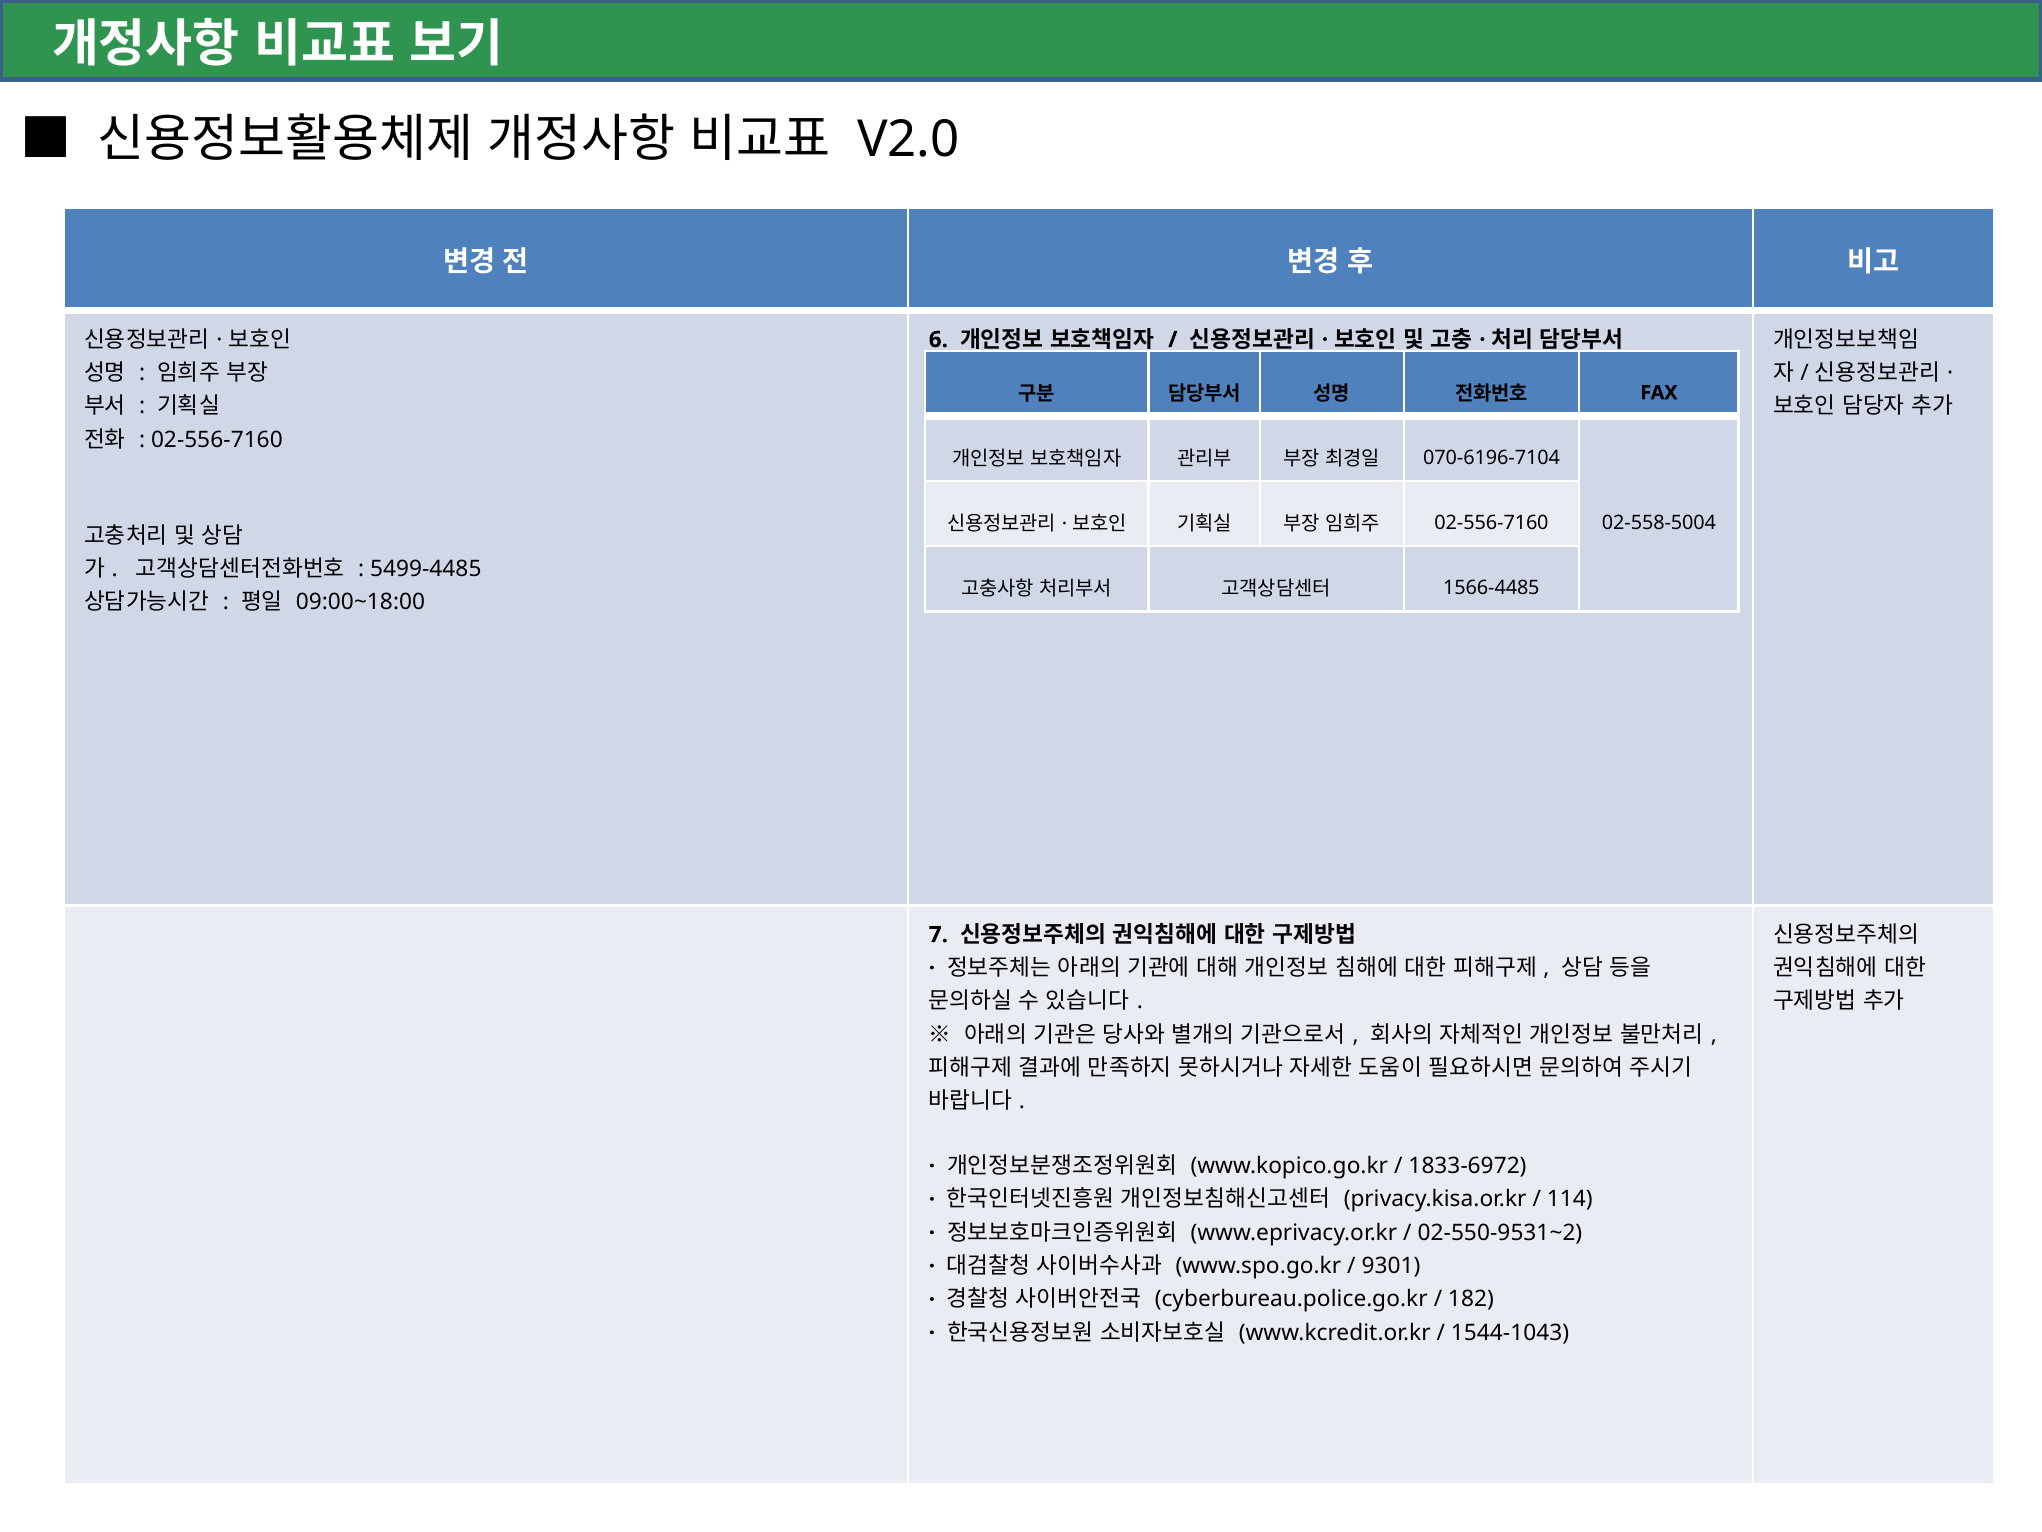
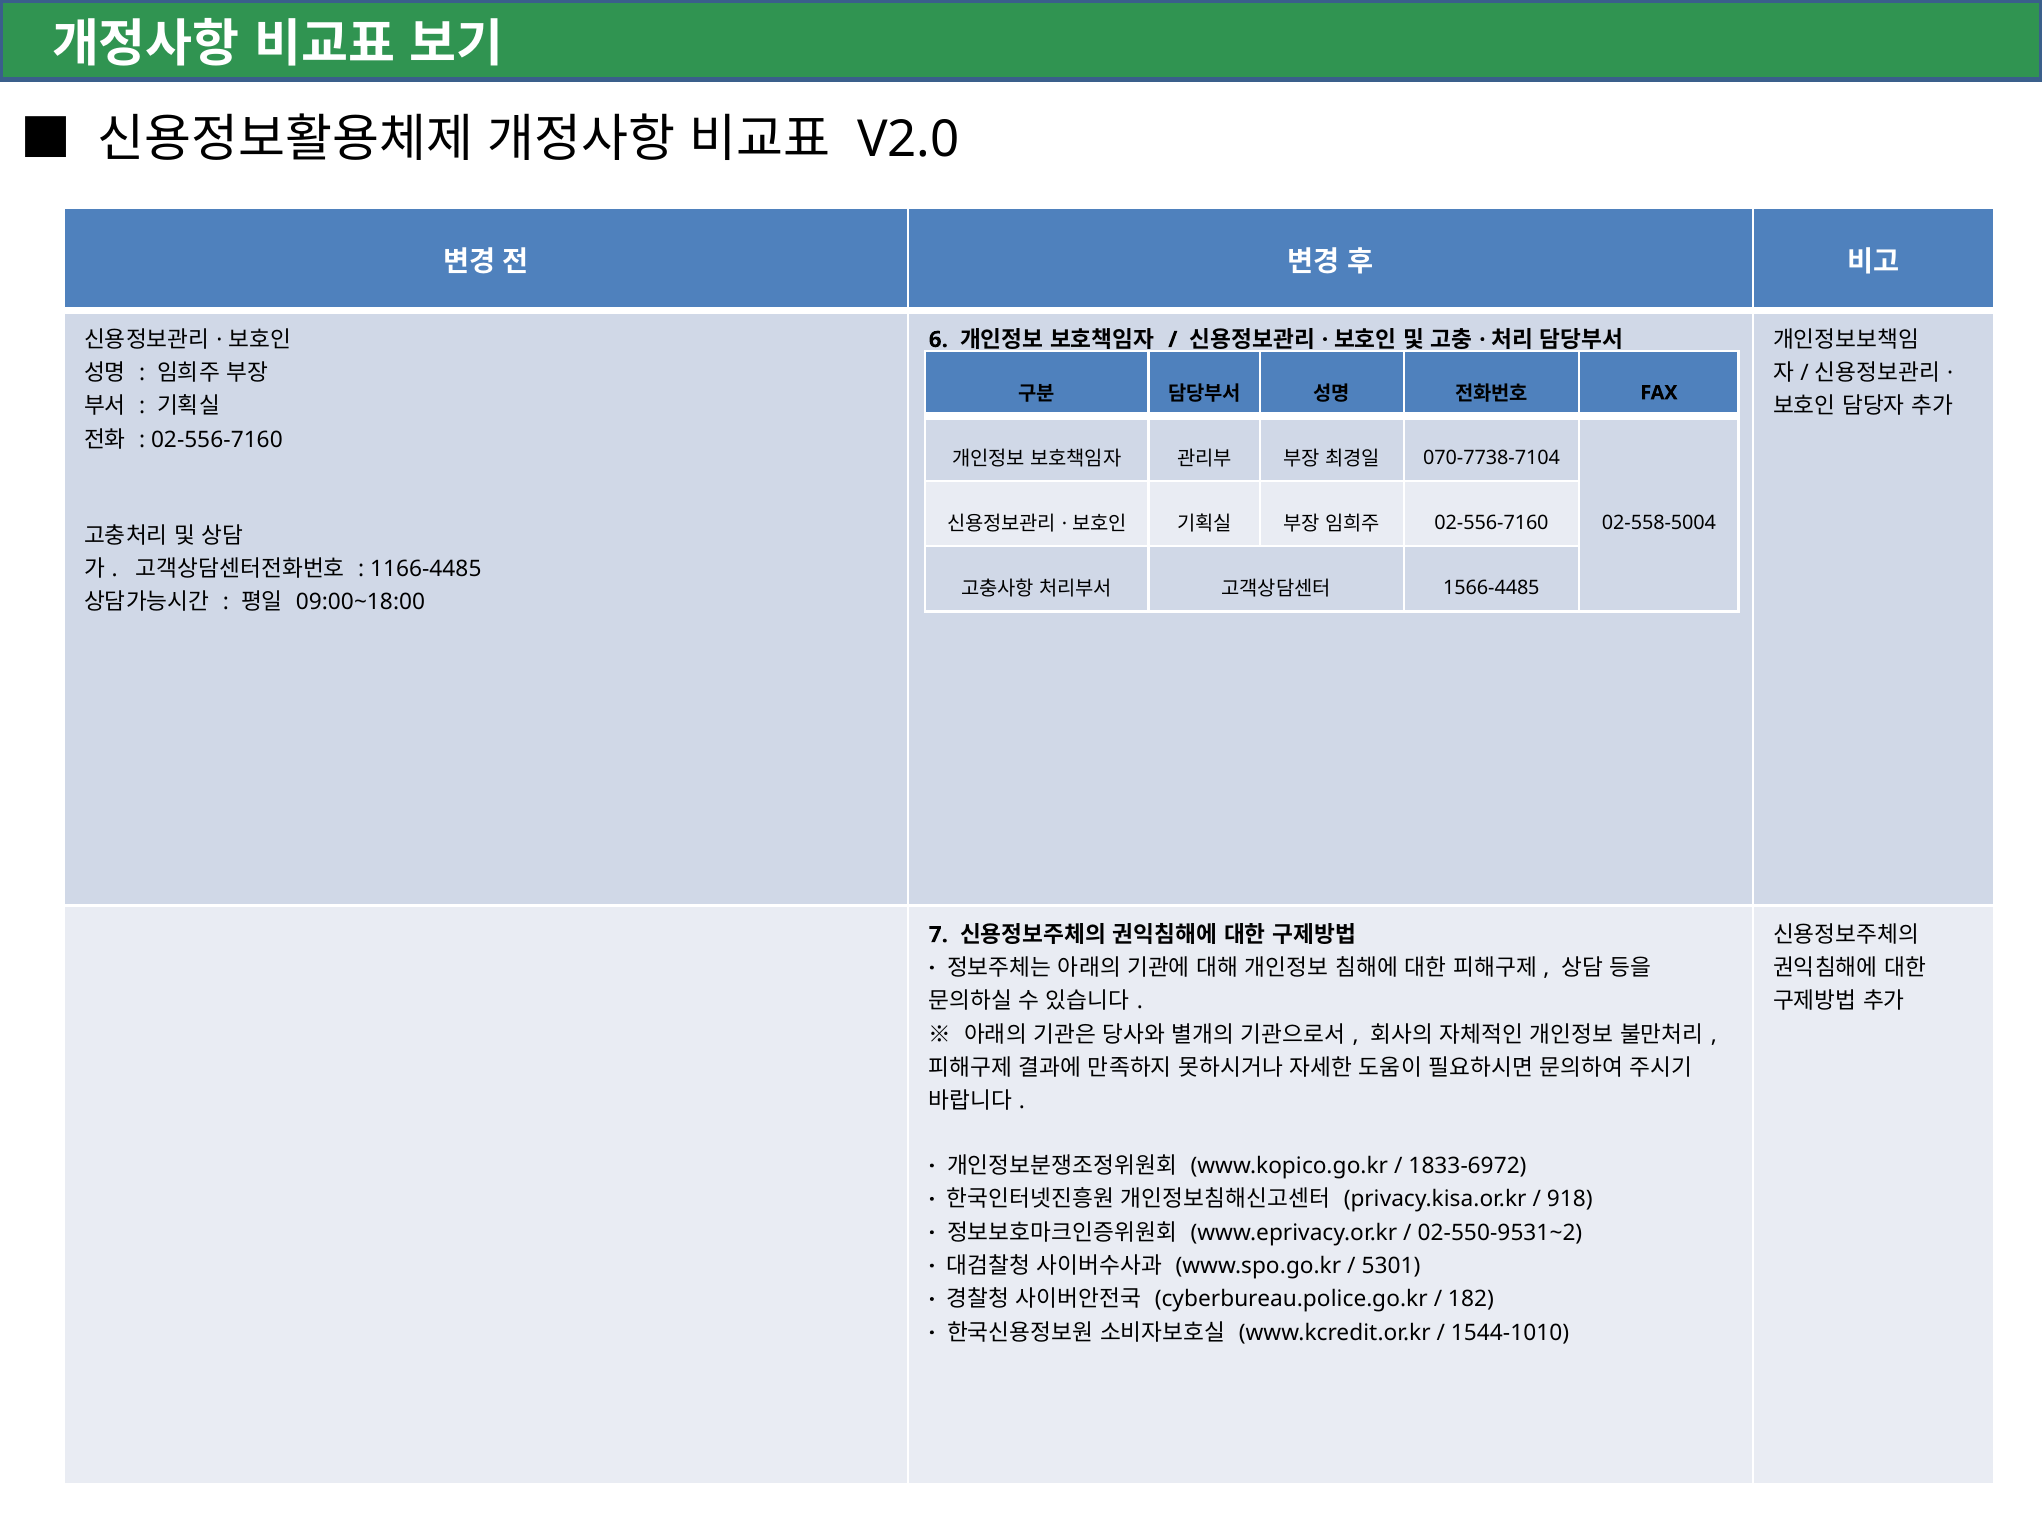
070-6196-7104: 070-6196-7104 -> 070-7738-7104
5499-4485: 5499-4485 -> 1166-4485
114: 114 -> 918
9301: 9301 -> 5301
1544-1043: 1544-1043 -> 1544-1010
